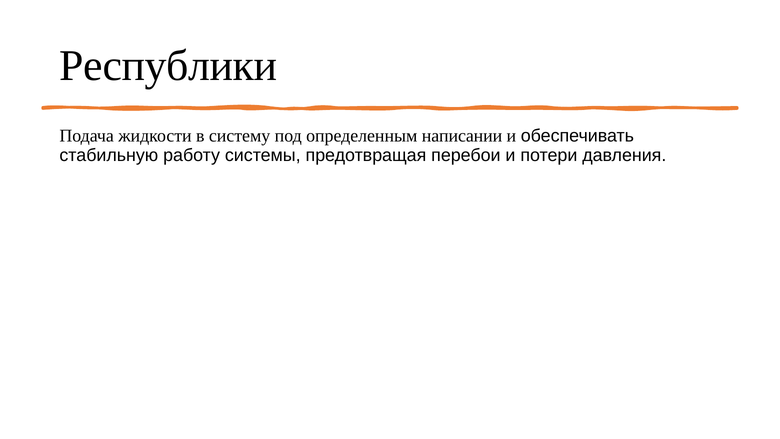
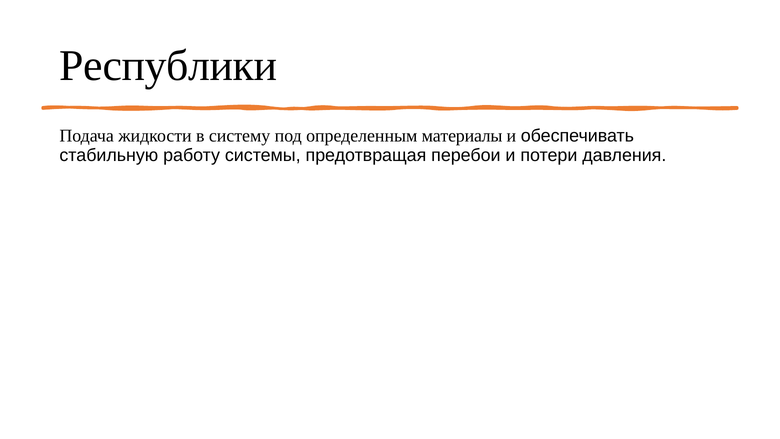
написании: написании -> материалы
